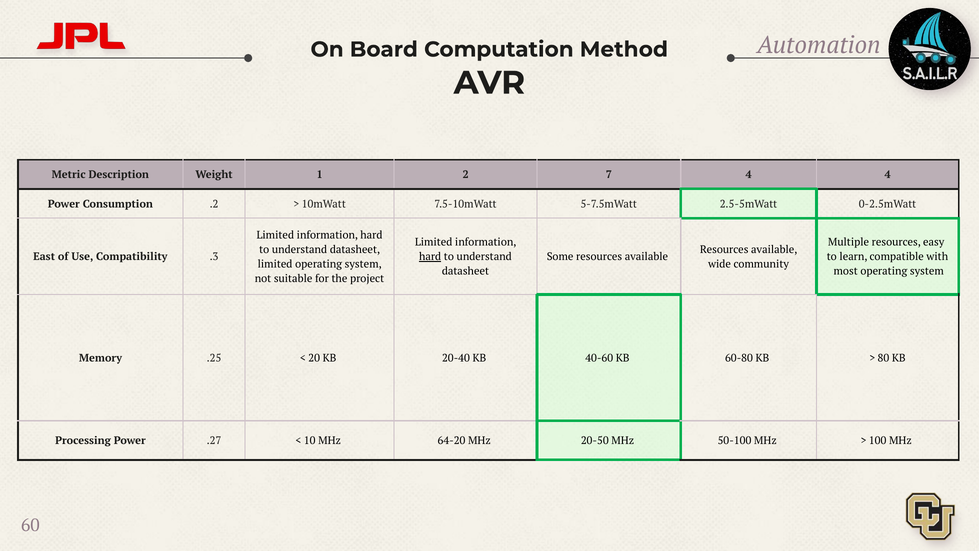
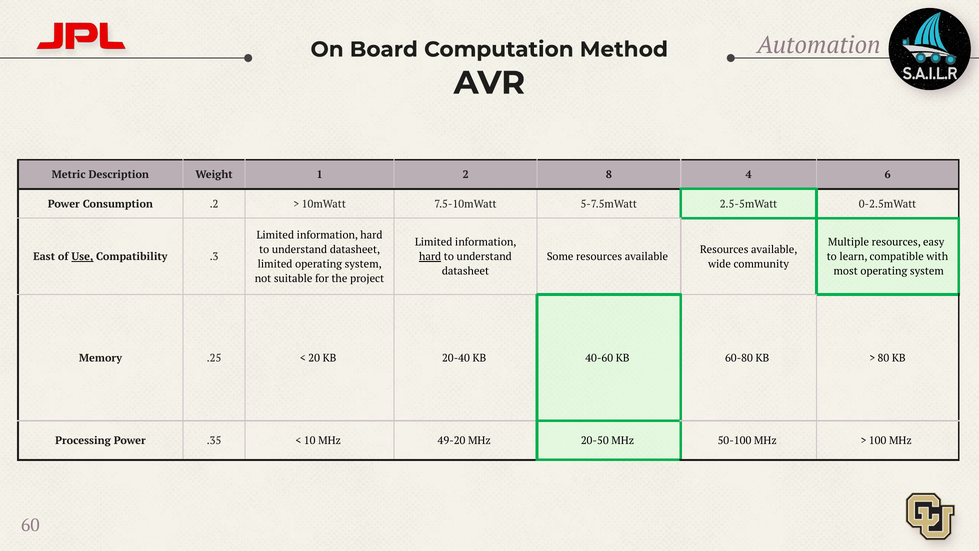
7: 7 -> 8
4 4: 4 -> 6
Use underline: none -> present
.27: .27 -> .35
64-20: 64-20 -> 49-20
